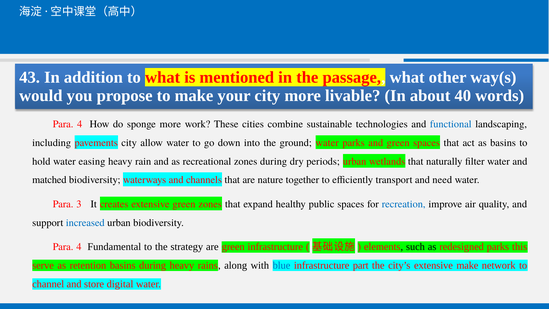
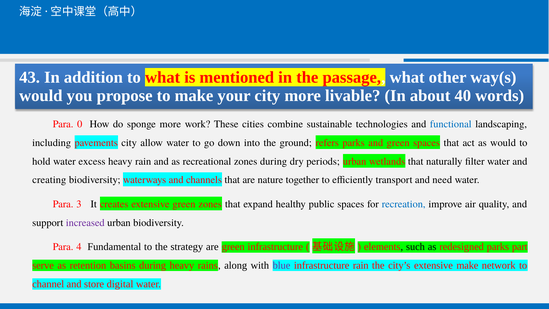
4 at (80, 124): 4 -> 0
ground water: water -> refers
as basins: basins -> would
easing: easing -> excess
matched: matched -> creating
increased colour: blue -> purple
this: this -> part
blue colour: blue -> purple
infrastructure part: part -> rain
